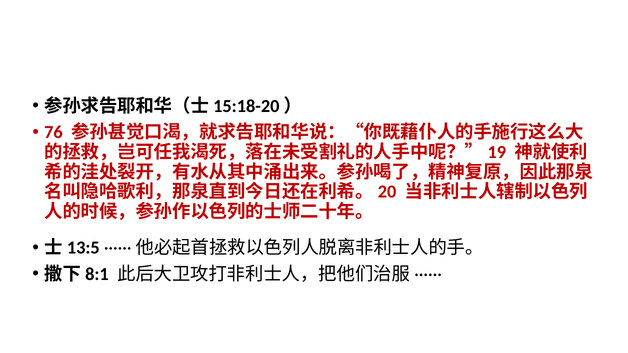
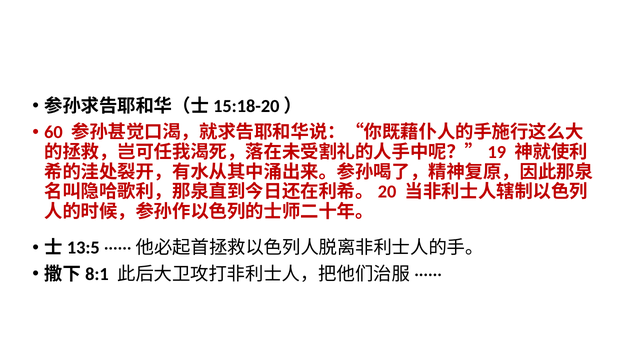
76: 76 -> 60
